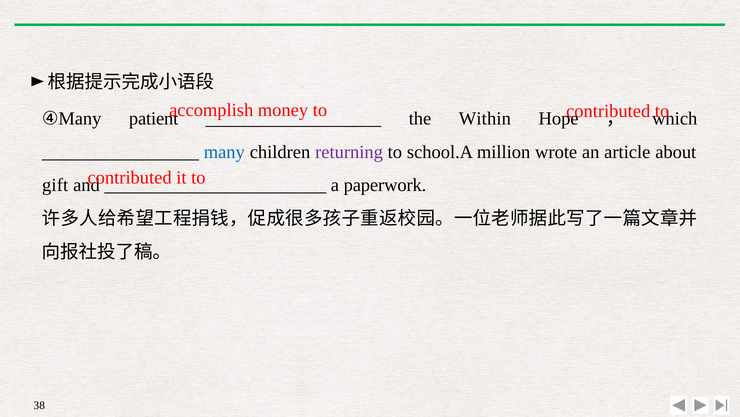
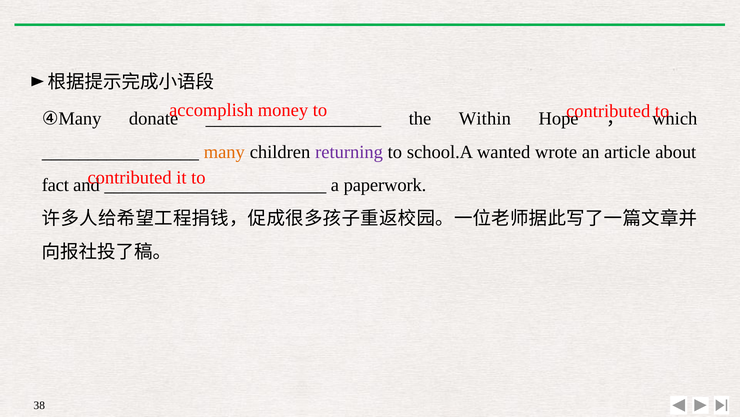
patient: patient -> donate
many colour: blue -> orange
million: million -> wanted
gift: gift -> fact
